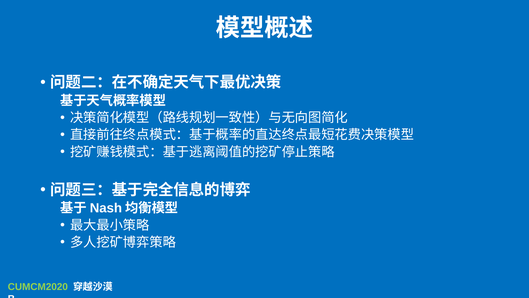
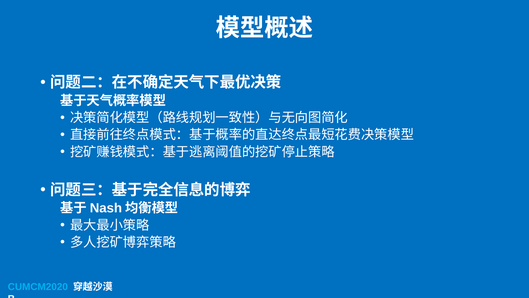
CUMCM2020 colour: light green -> light blue
